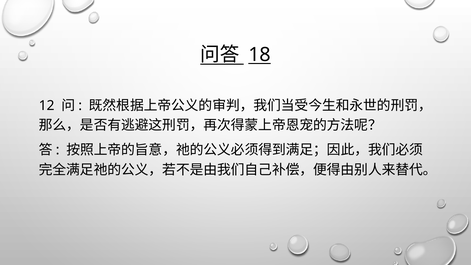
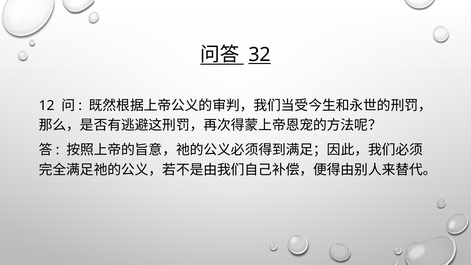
18: 18 -> 32
